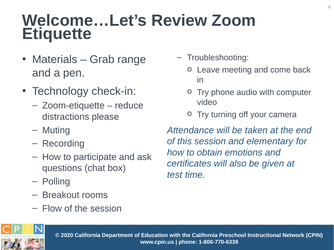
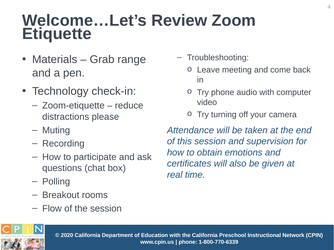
elementary: elementary -> supervision
test: test -> real
